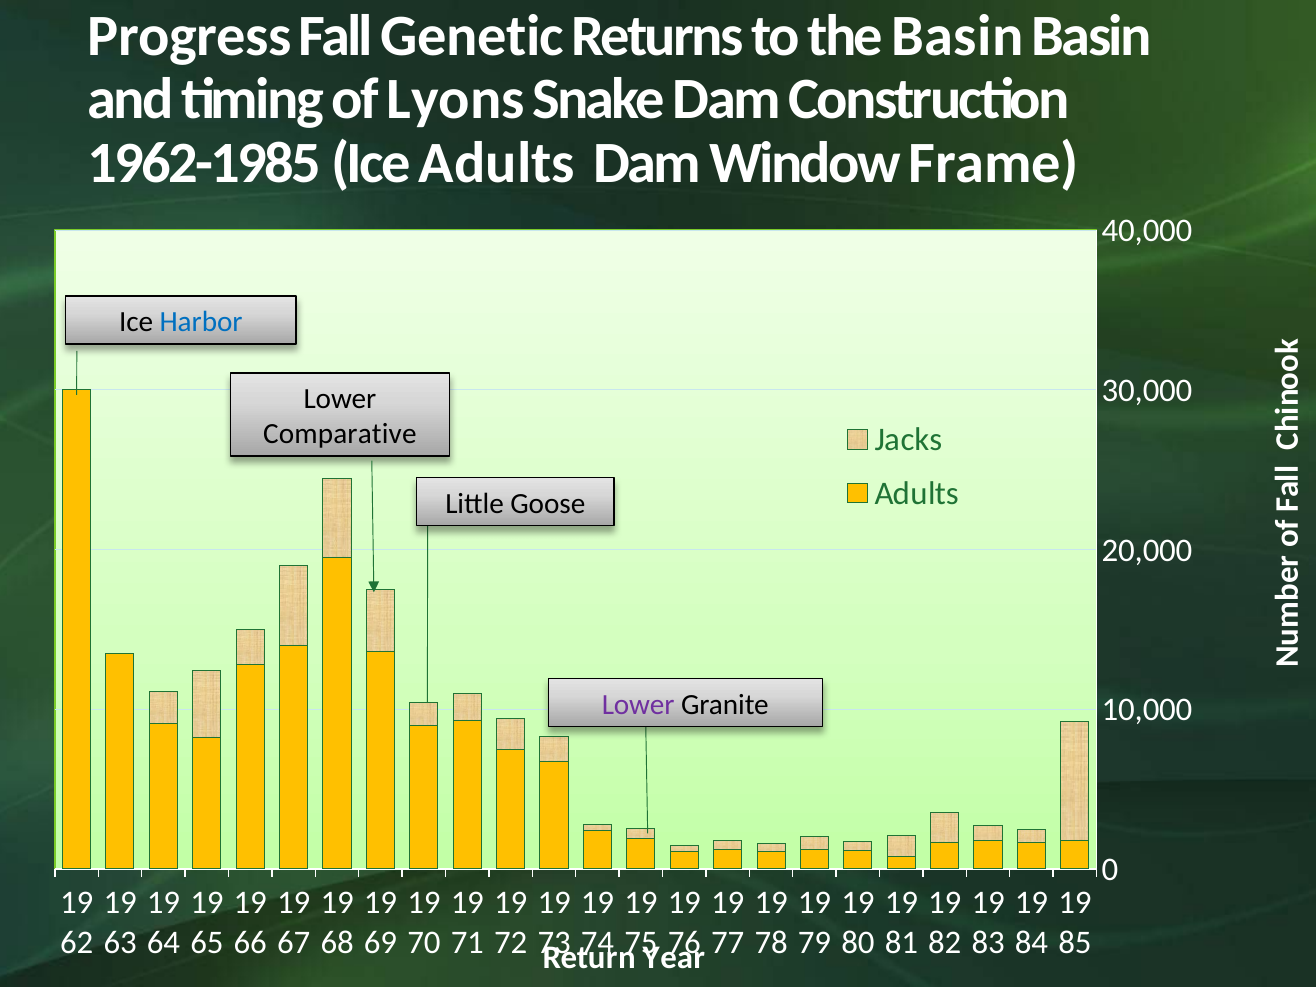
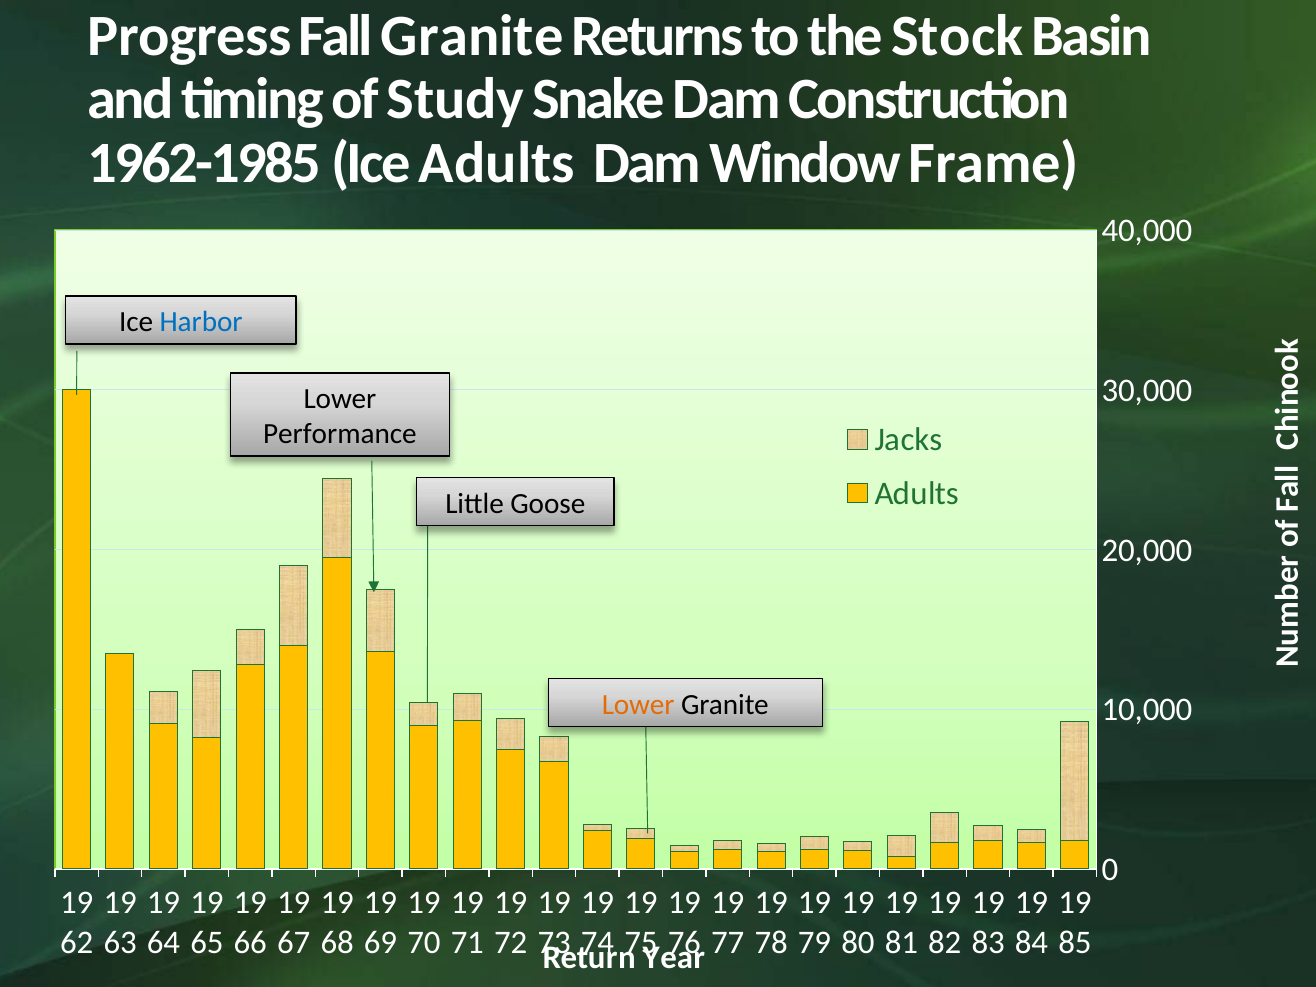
Fall Genetic: Genetic -> Granite
the Basin: Basin -> Stock
Lyons: Lyons -> Study
Comparative: Comparative -> Performance
Lower at (638, 705) colour: purple -> orange
